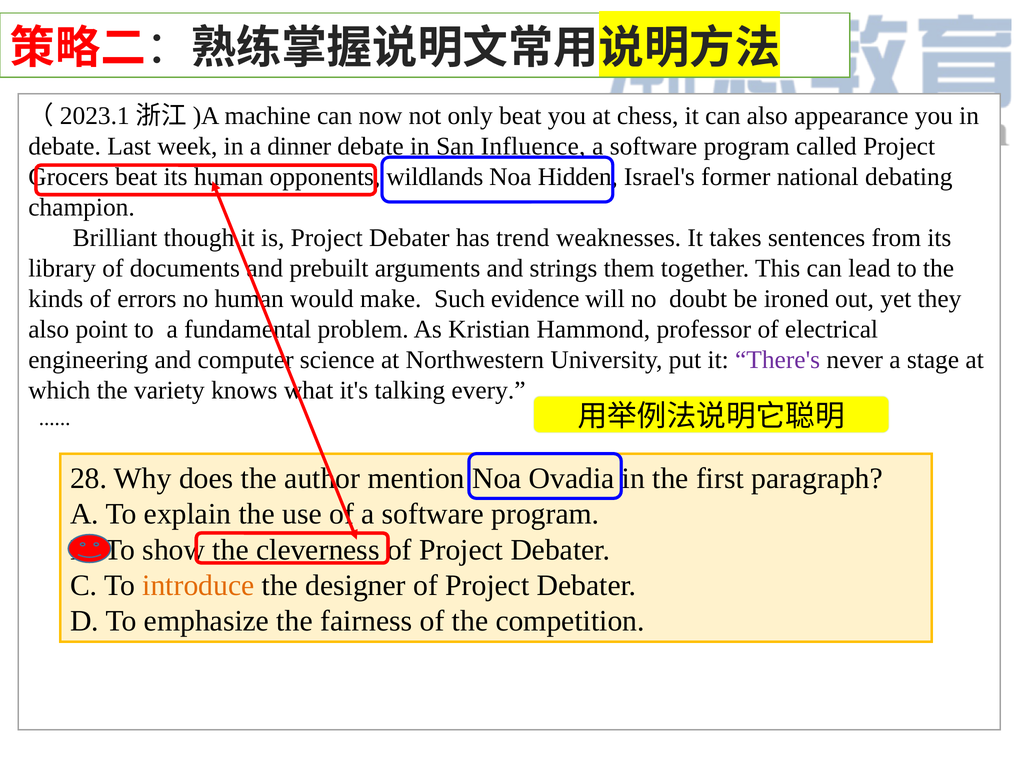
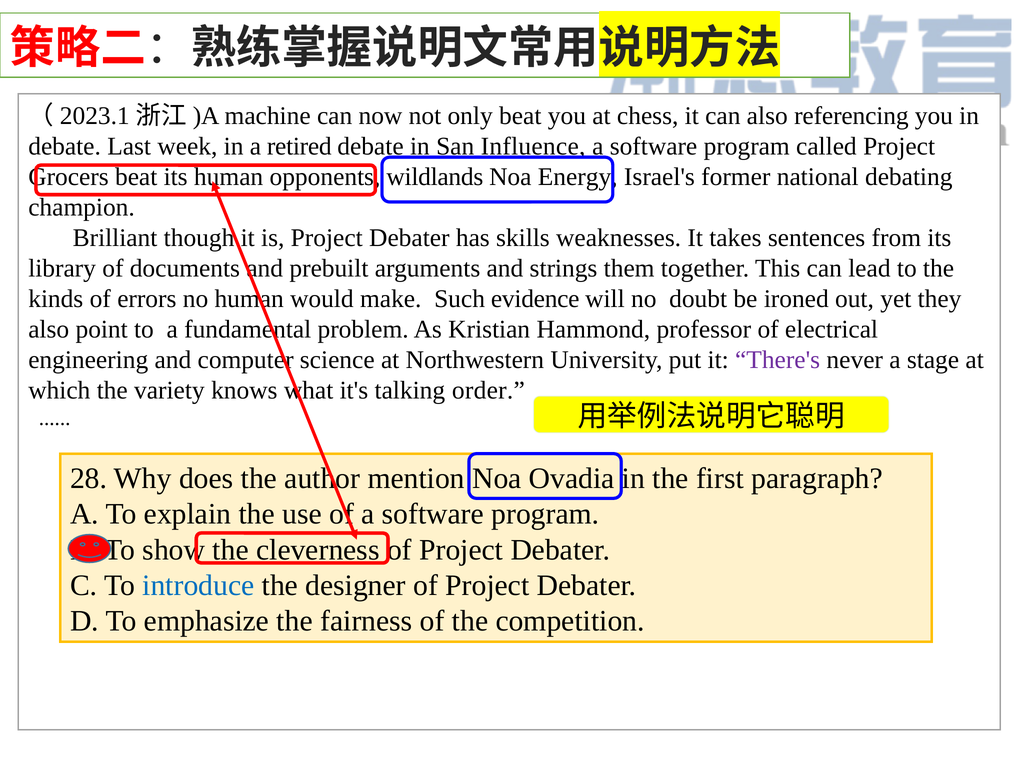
appearance: appearance -> referencing
dinner: dinner -> retired
Hidden: Hidden -> Energy
trend: trend -> skills
every: every -> order
introduce colour: orange -> blue
